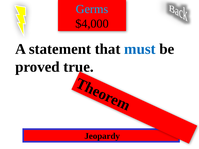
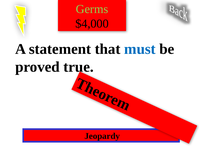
Germs colour: light blue -> light green
